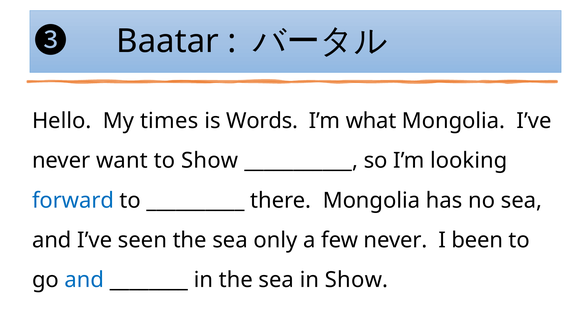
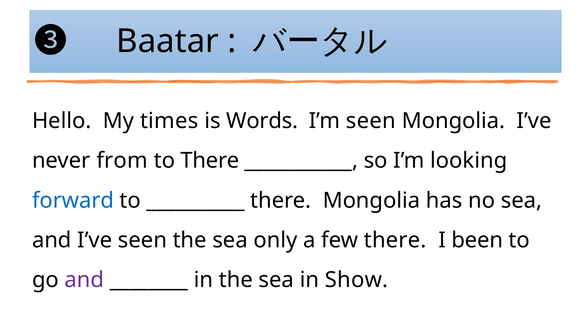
I’m what: what -> seen
want: want -> from
to Show: Show -> There
few never: never -> there
and at (84, 280) colour: blue -> purple
